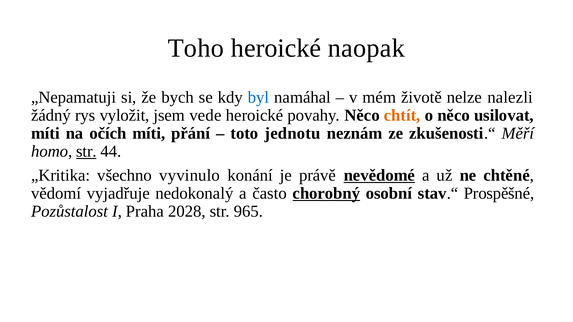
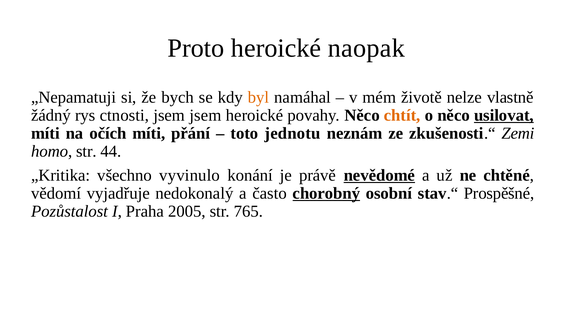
Toho: Toho -> Proto
byl colour: blue -> orange
nalezli: nalezli -> vlastně
vyložit: vyložit -> ctnosti
jsem vede: vede -> jsem
usilovat underline: none -> present
Měří: Měří -> Zemi
str at (86, 151) underline: present -> none
2028: 2028 -> 2005
965: 965 -> 765
